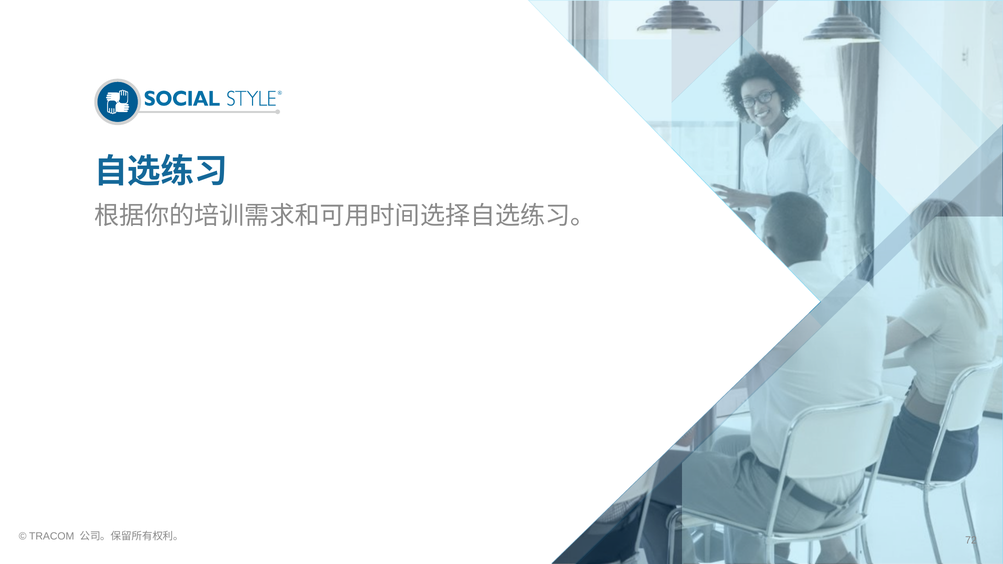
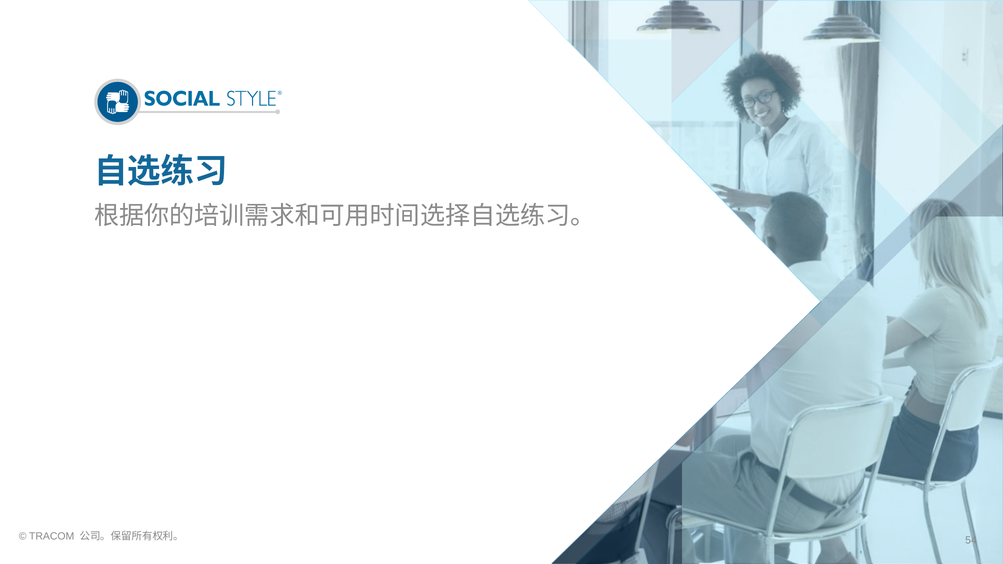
72: 72 -> 54
